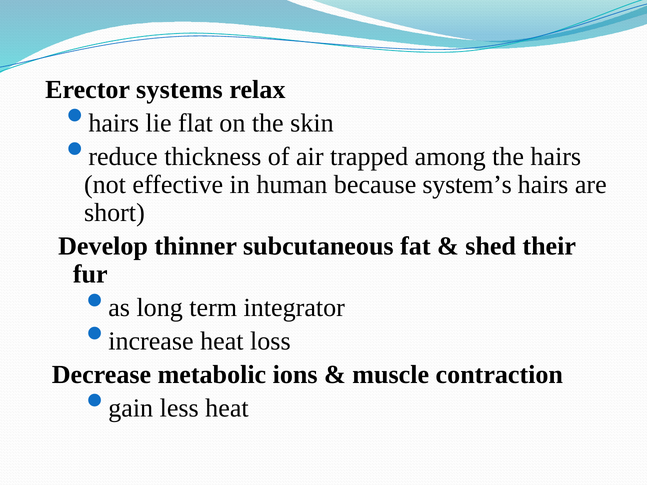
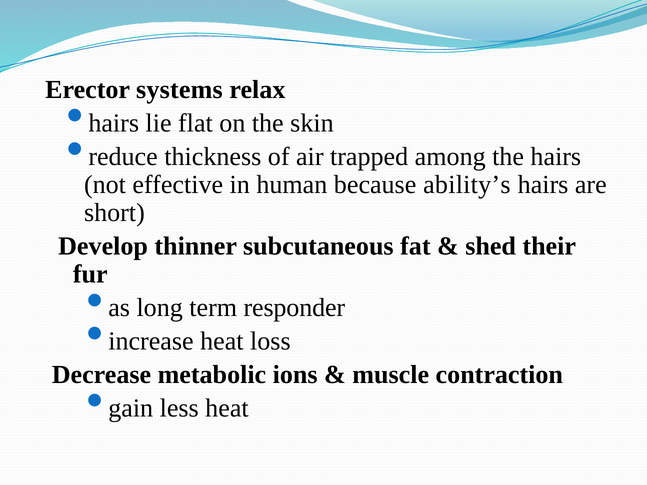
system’s: system’s -> ability’s
integrator: integrator -> responder
